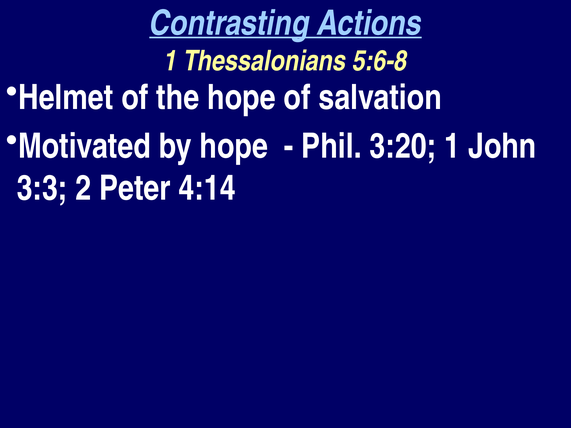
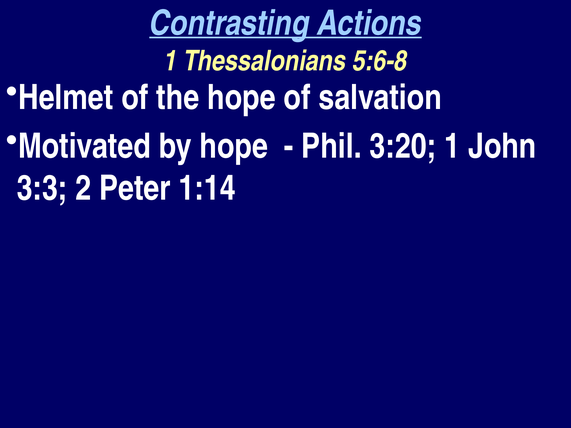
4:14: 4:14 -> 1:14
